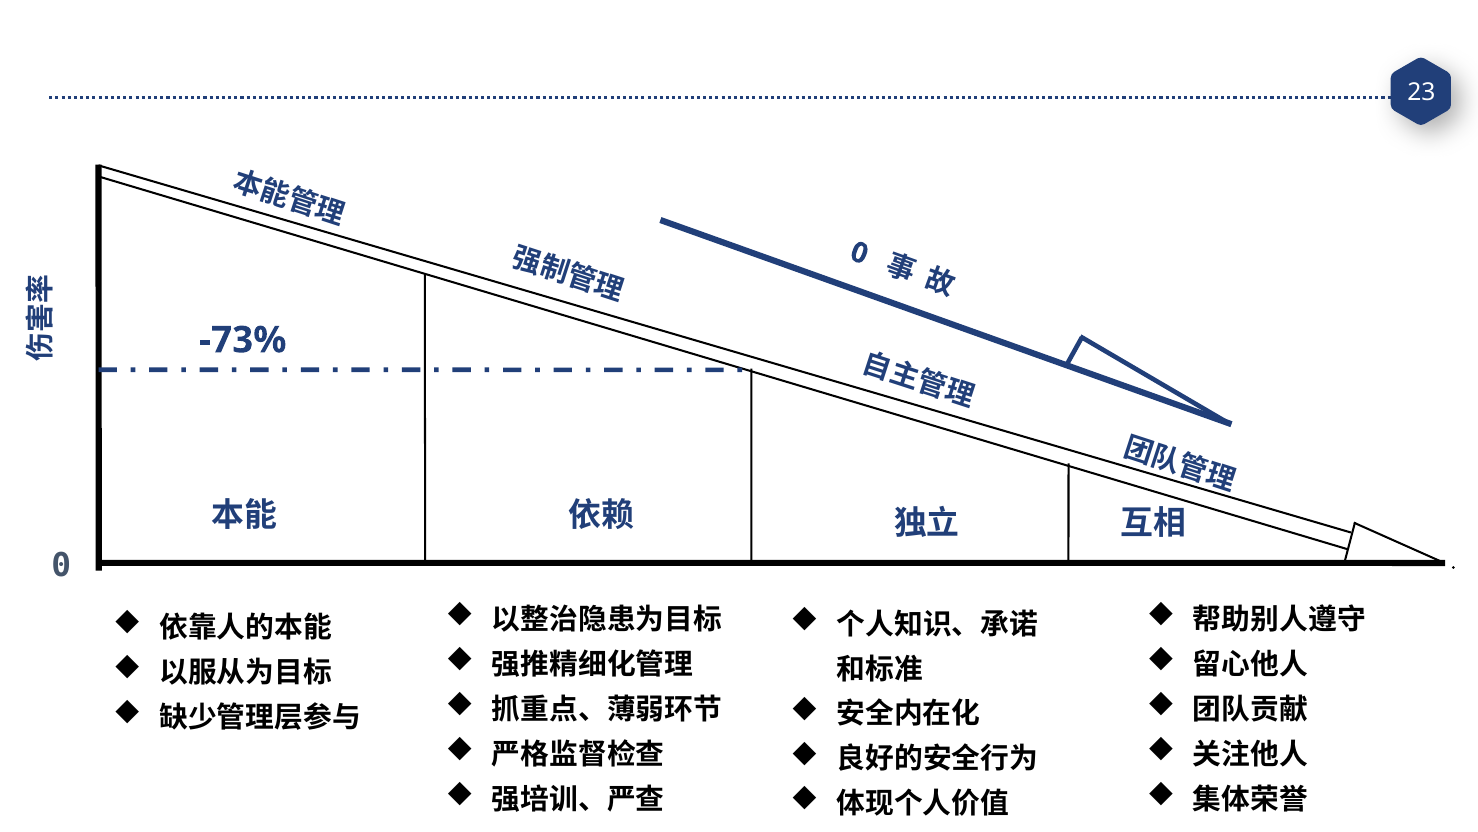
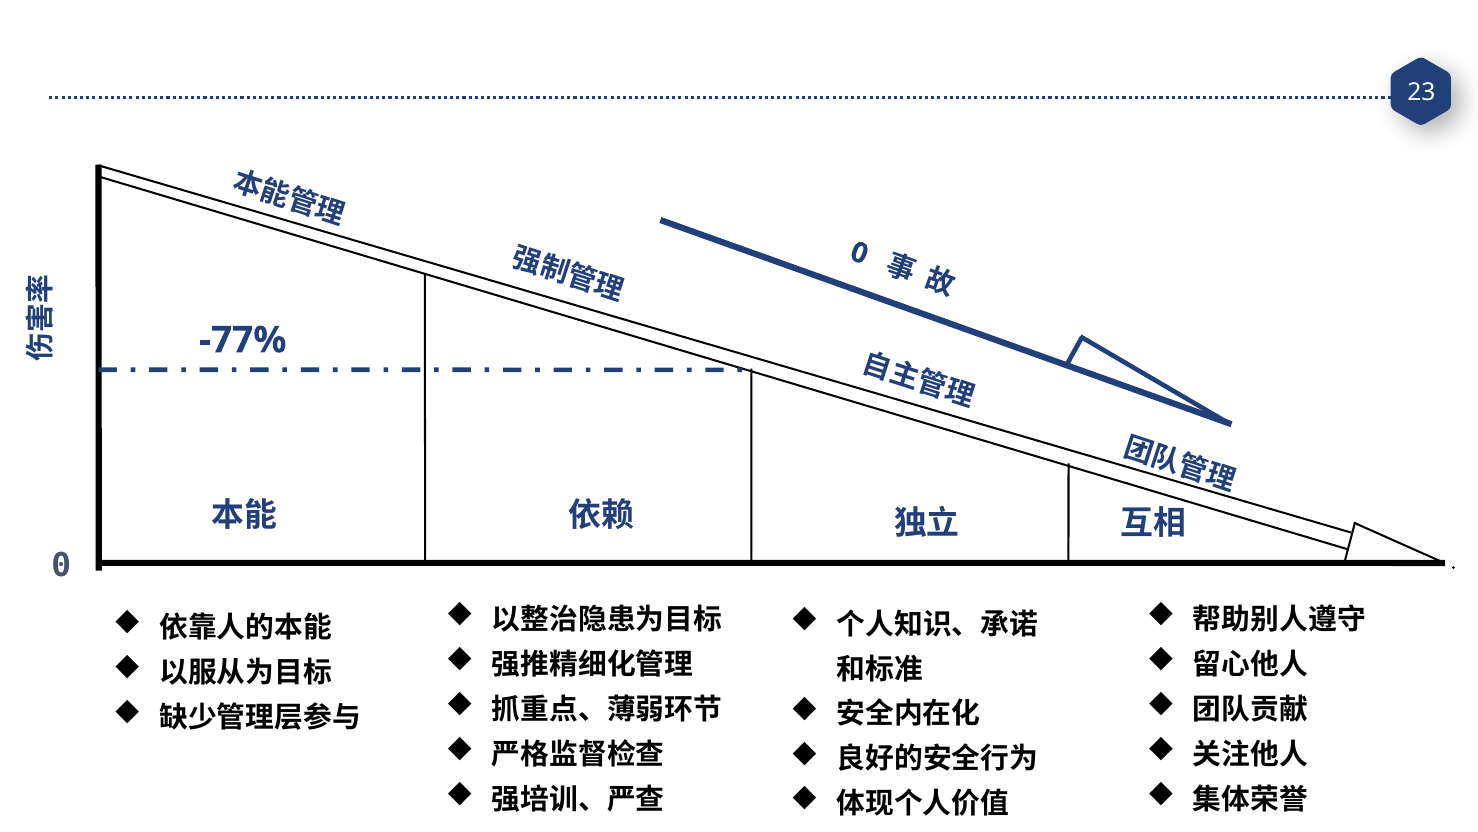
-73%: -73% -> -77%
